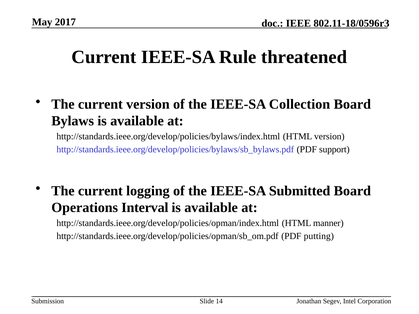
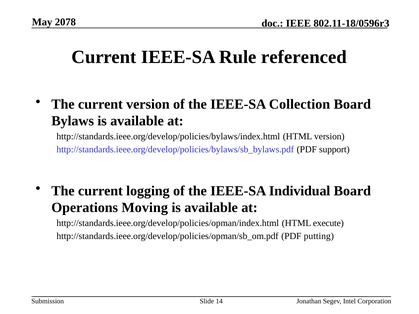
2017: 2017 -> 2078
threatened: threatened -> referenced
Submitted: Submitted -> Individual
Interval: Interval -> Moving
manner: manner -> execute
